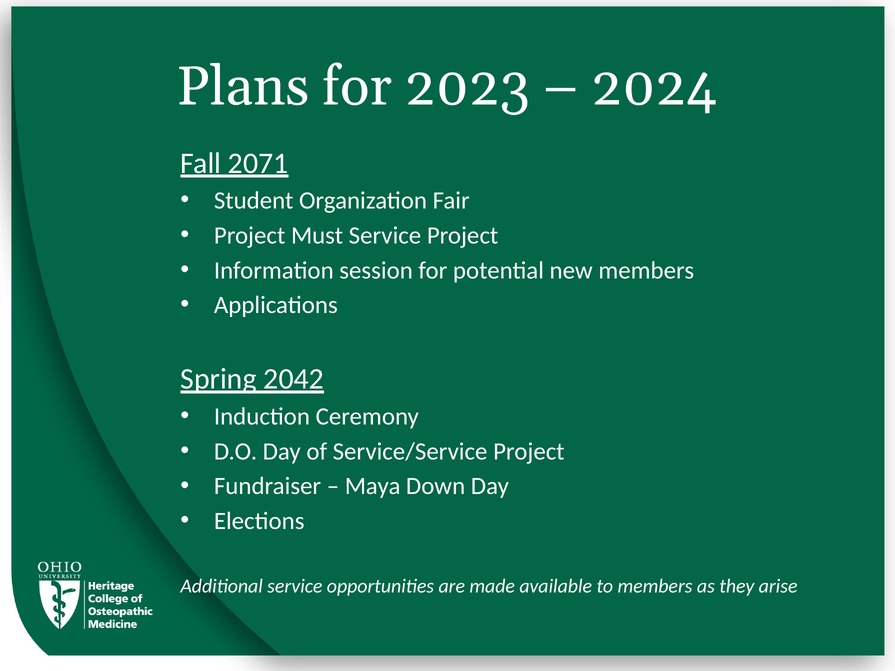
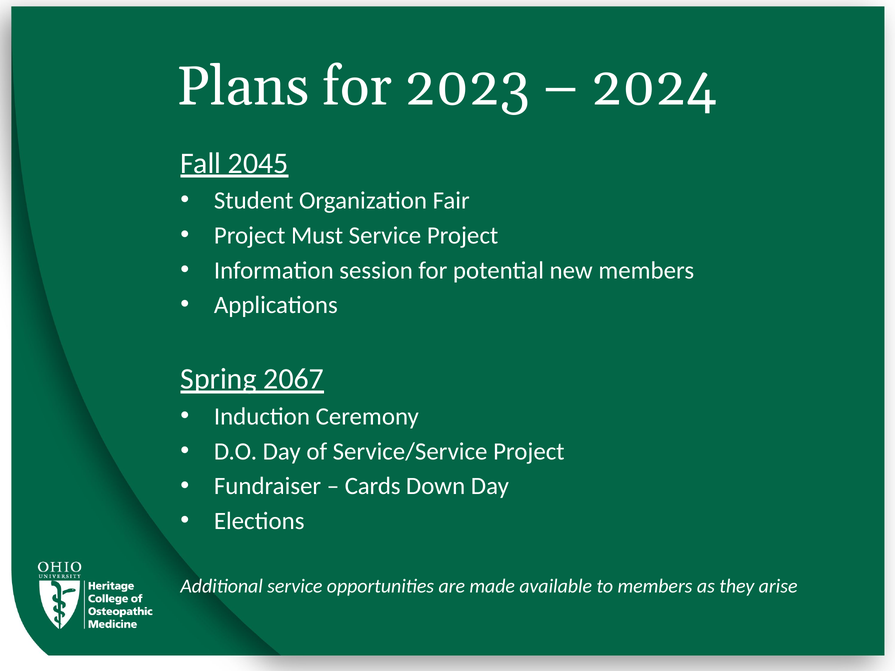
2071: 2071 -> 2045
2042: 2042 -> 2067
Maya: Maya -> Cards
